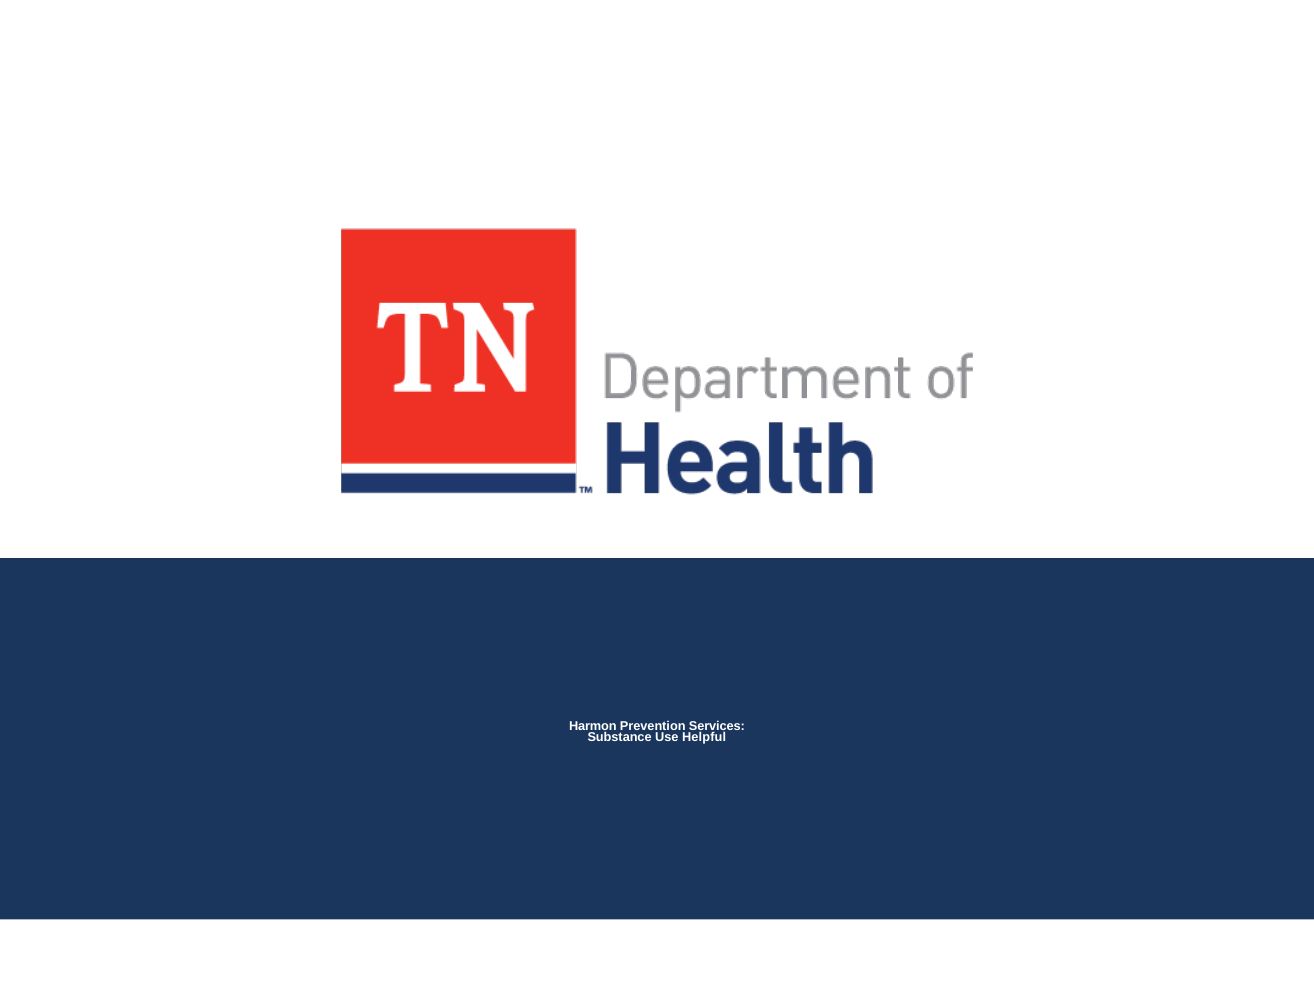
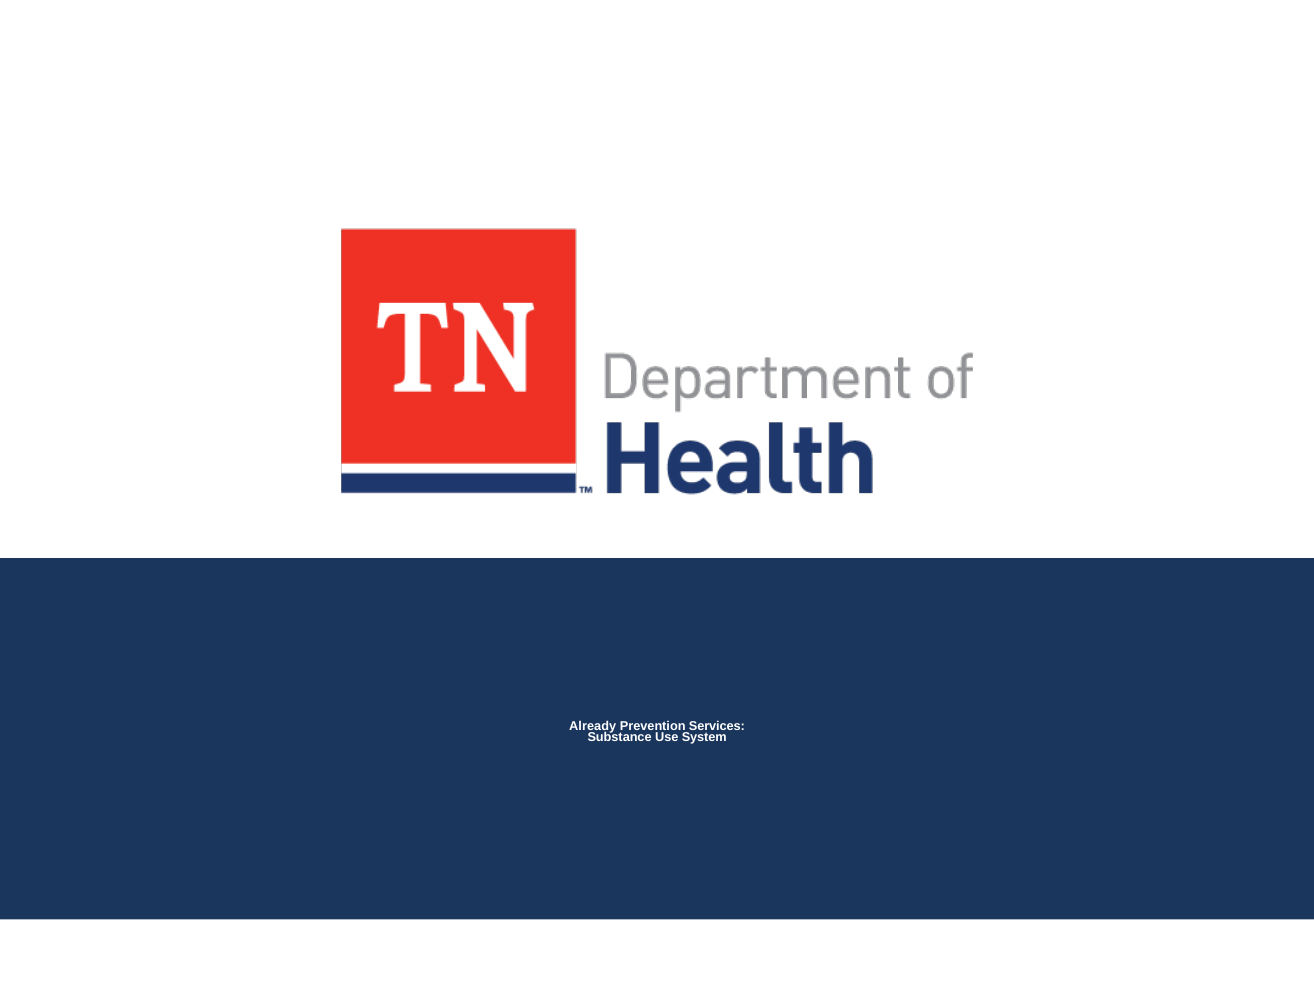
Harmon: Harmon -> Already
Helpful: Helpful -> System
